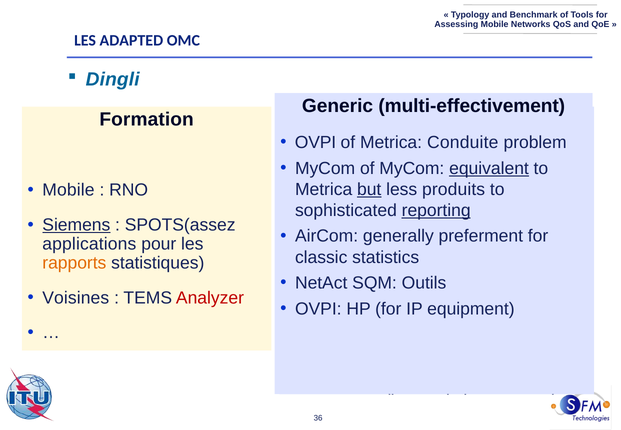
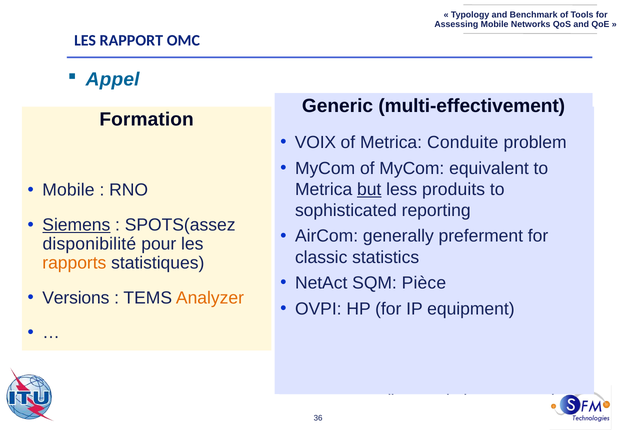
ADAPTED: ADAPTED -> RAPPORT
Dingli: Dingli -> Appel
OVPI at (315, 143): OVPI -> VOIX
equivalent underline: present -> none
reporting underline: present -> none
applications: applications -> disponibilité
Outils: Outils -> Pièce
Voisines: Voisines -> Versions
Analyzer colour: red -> orange
